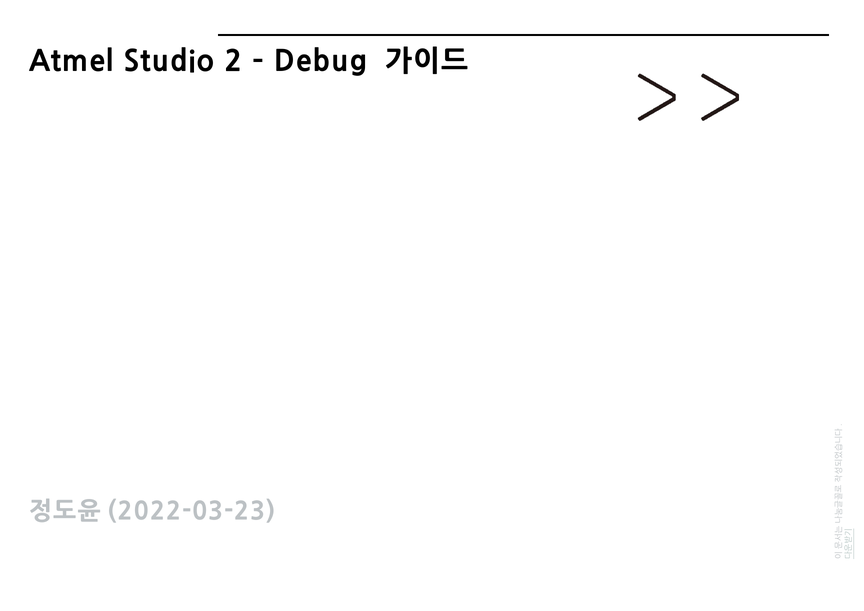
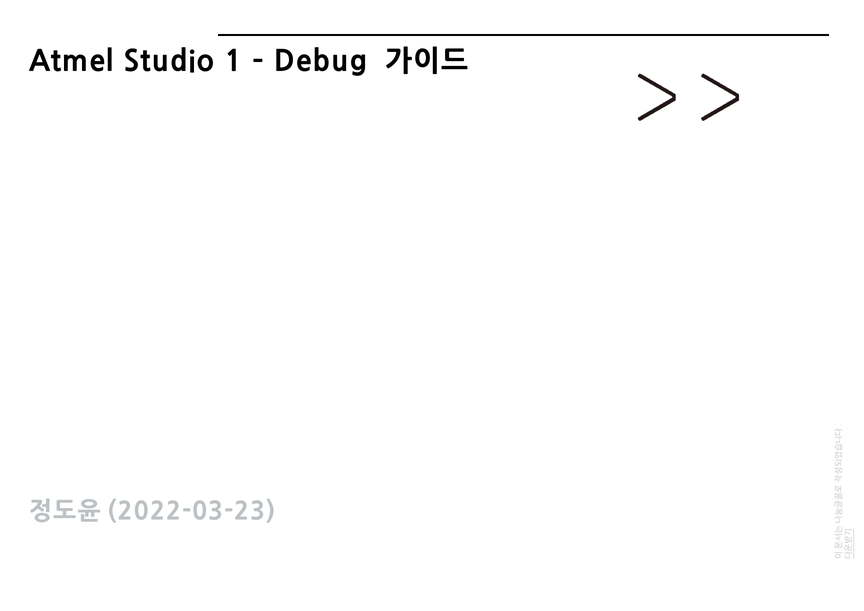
2: 2 -> 1
